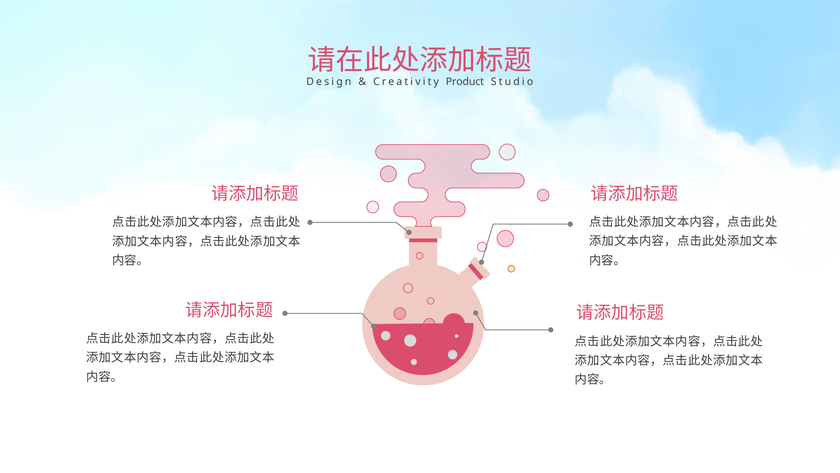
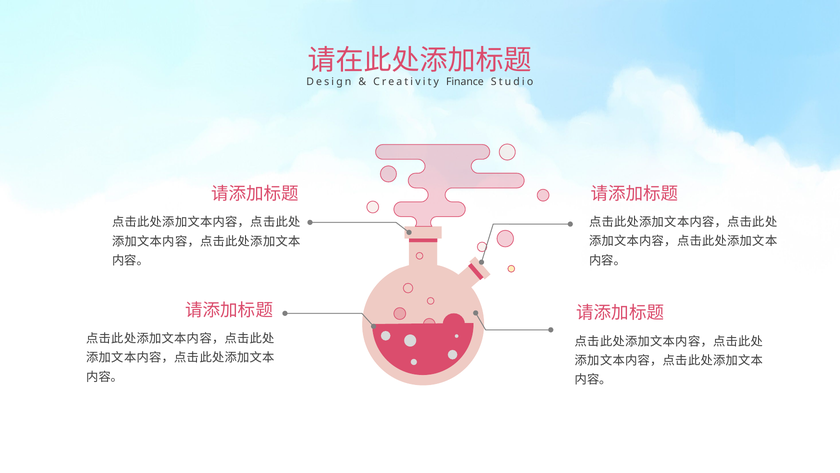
Product: Product -> Finance
